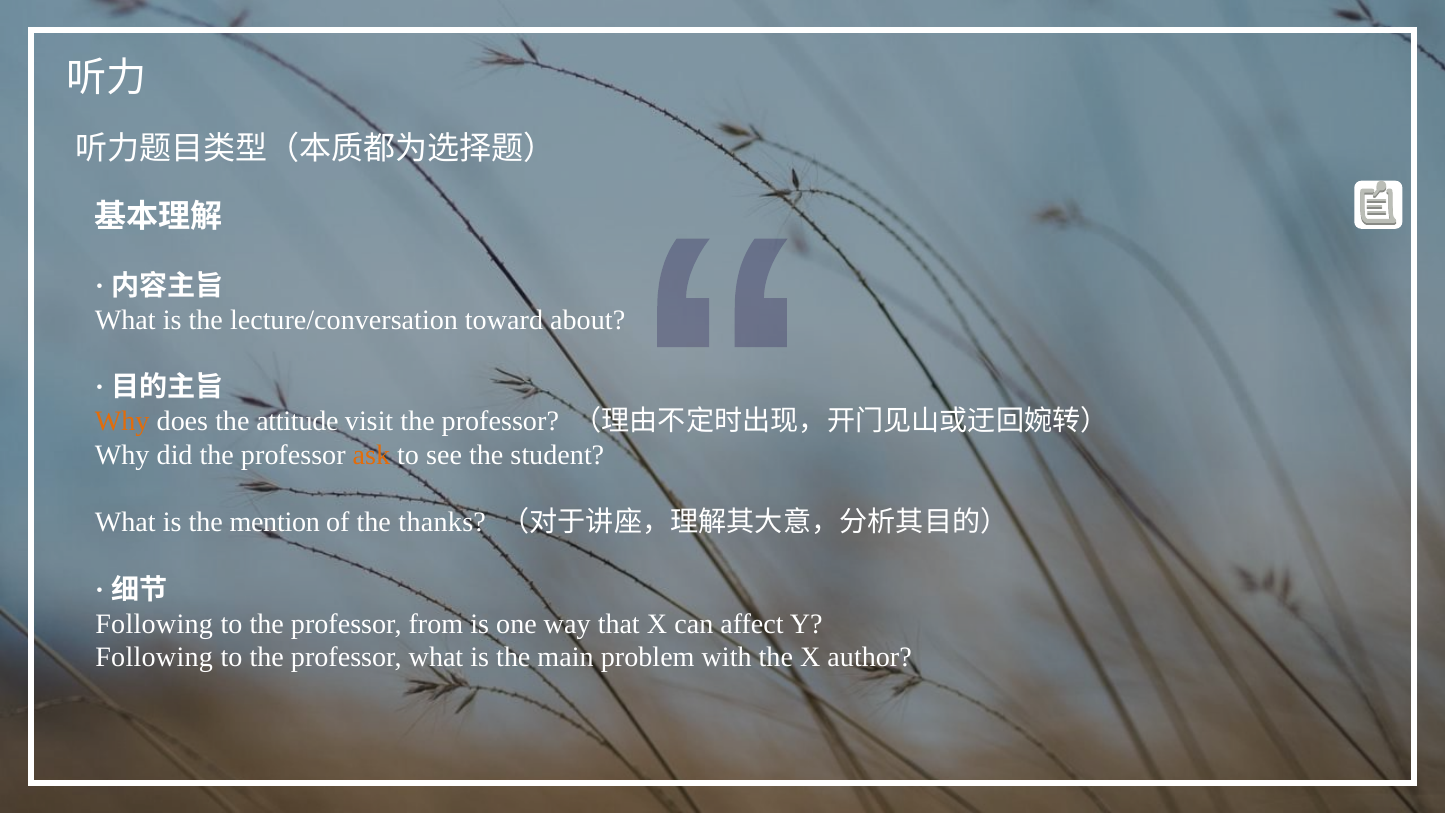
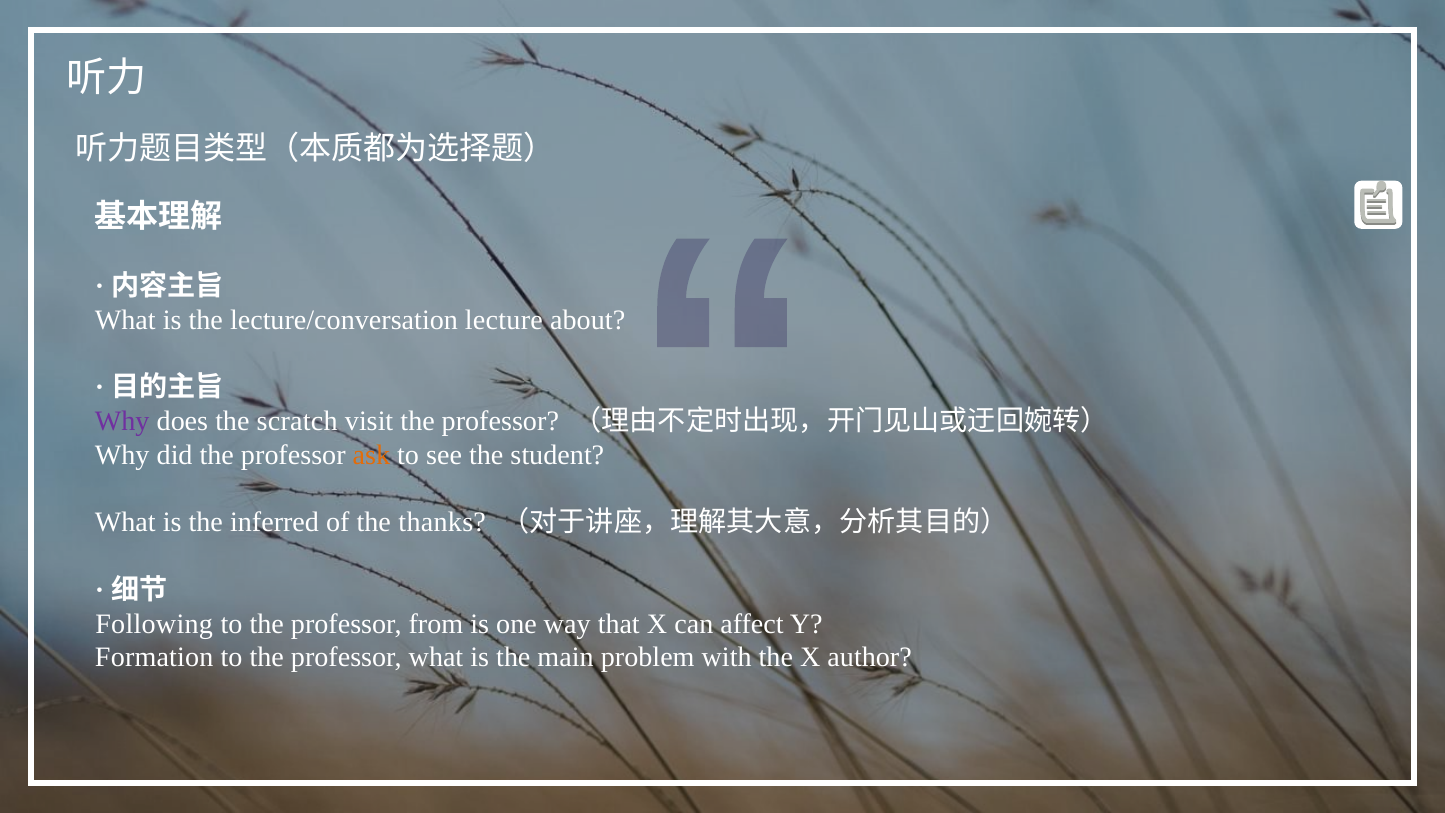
toward: toward -> lecture
Why at (122, 421) colour: orange -> purple
attitude: attitude -> scratch
mention: mention -> inferred
Following at (154, 657): Following -> Formation
